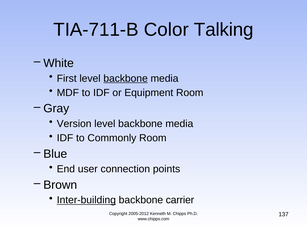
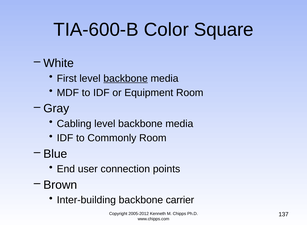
TIA-711-B: TIA-711-B -> TIA-600-B
Talking: Talking -> Square
Version: Version -> Cabling
Inter-building underline: present -> none
